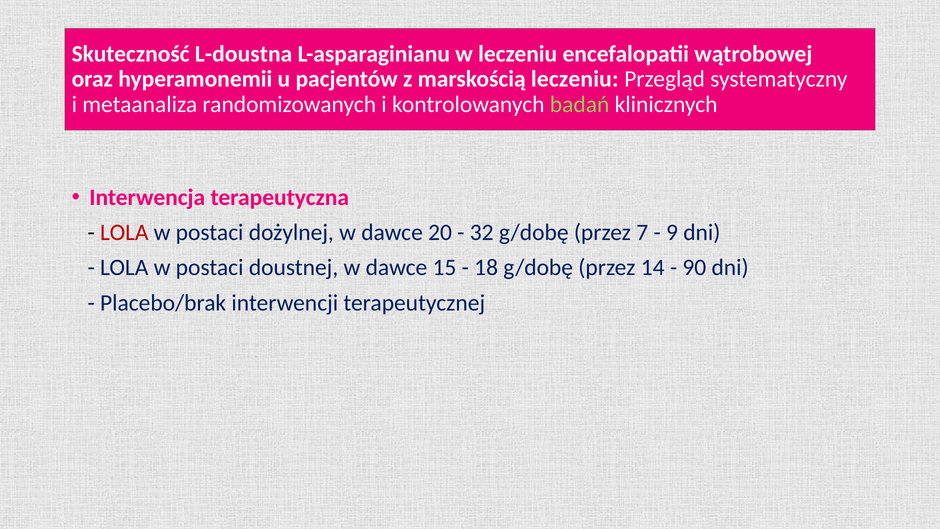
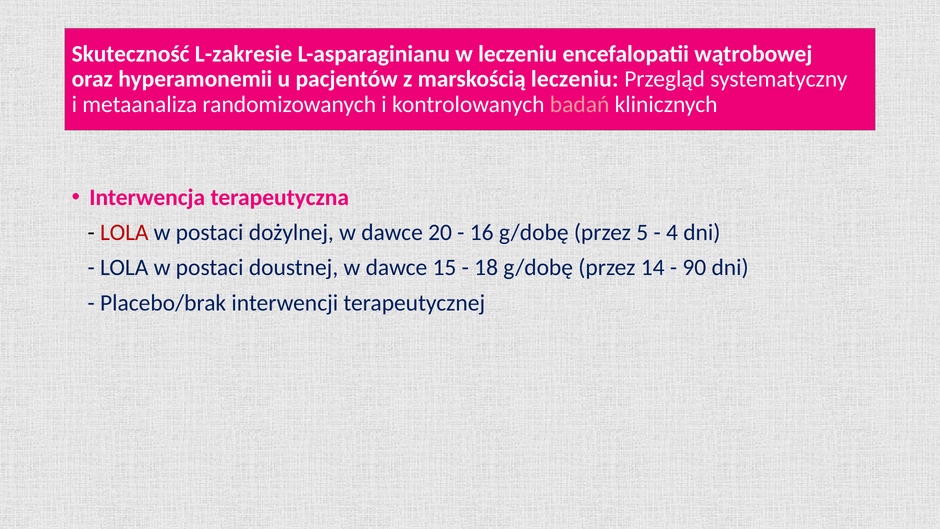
L-doustna: L-doustna -> L-zakresie
badań colour: light green -> pink
32: 32 -> 16
7: 7 -> 5
9: 9 -> 4
